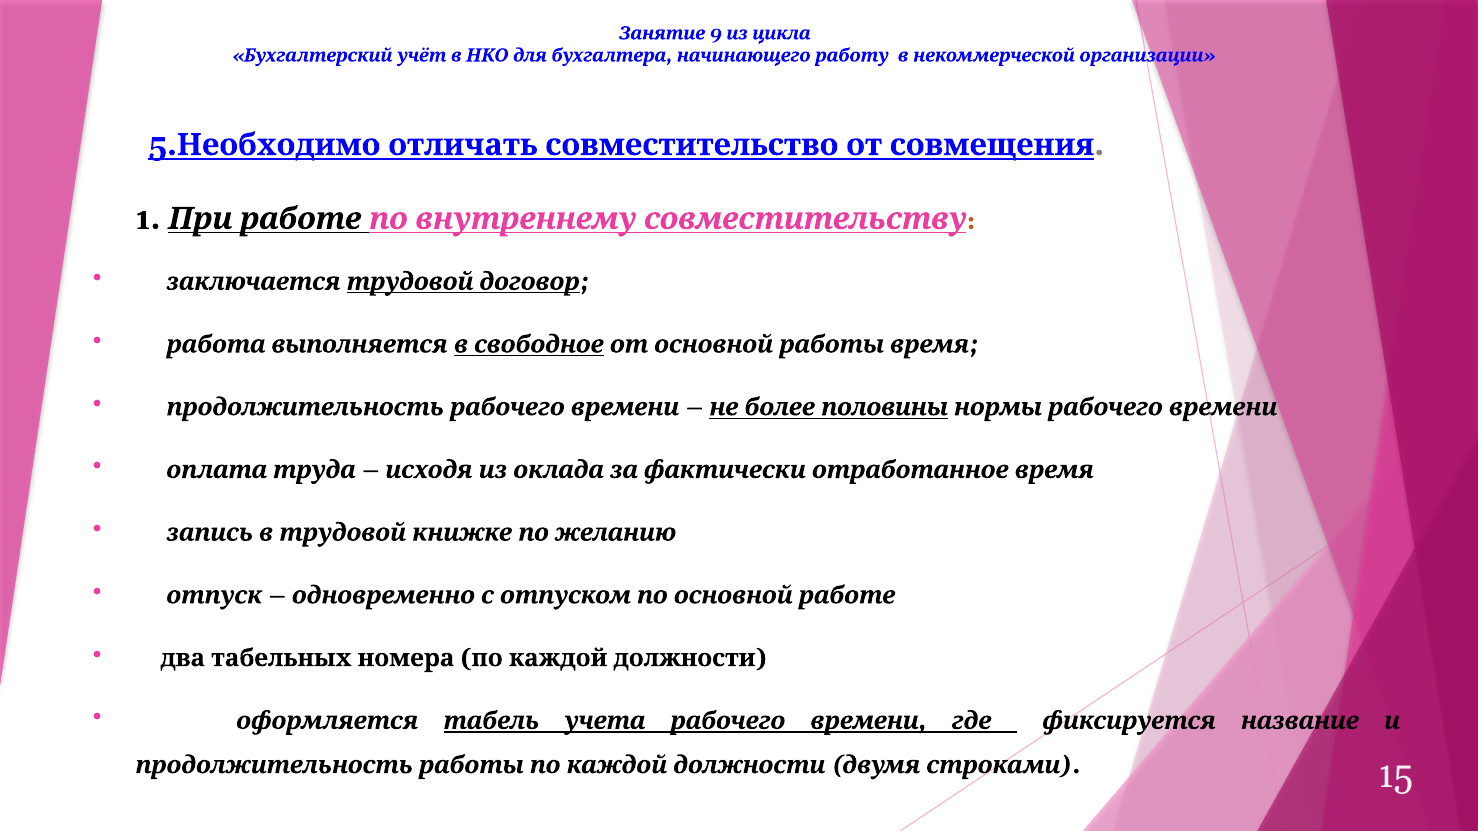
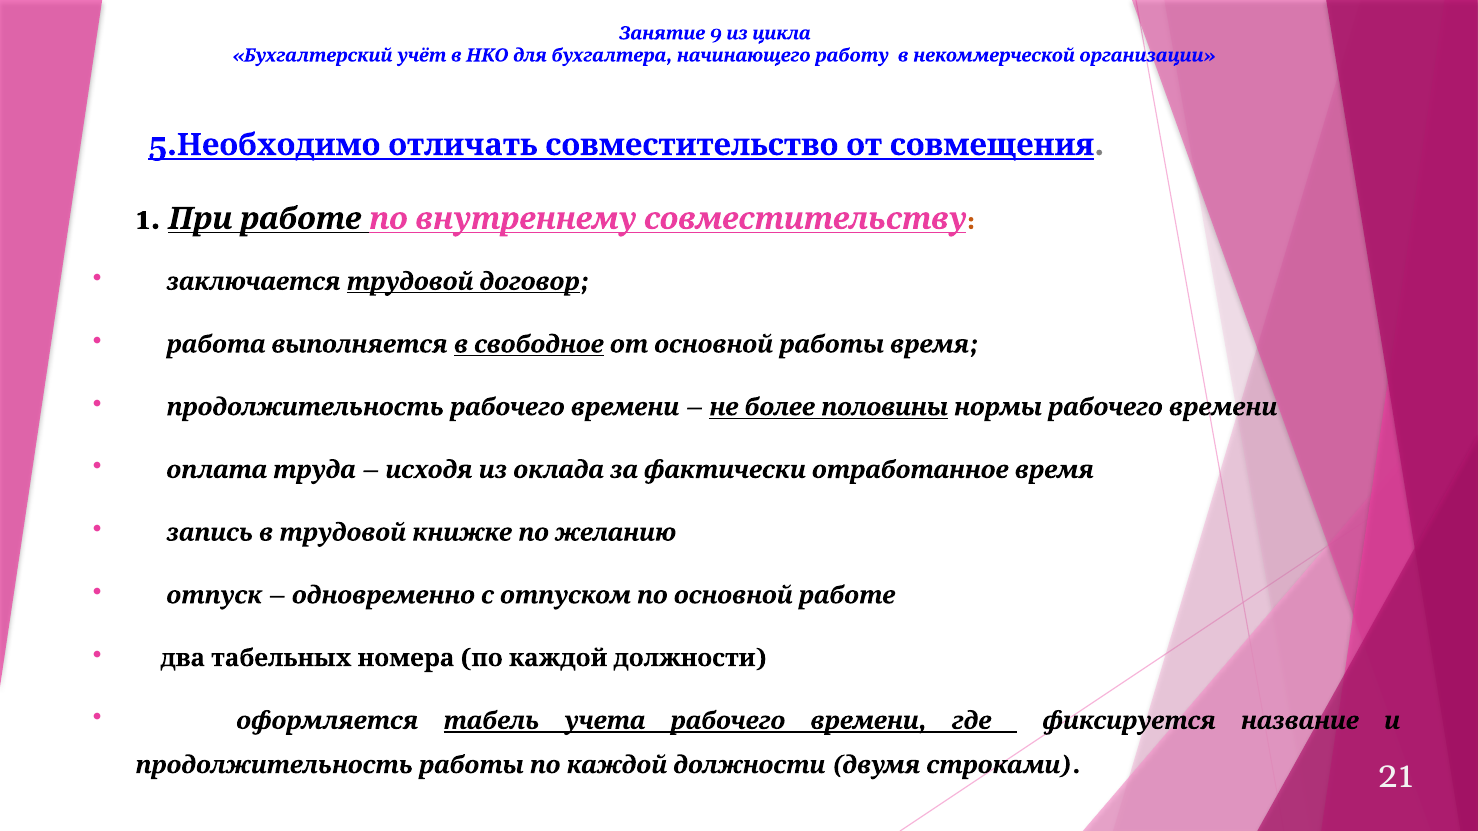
15: 15 -> 21
